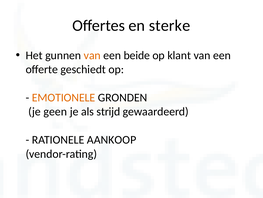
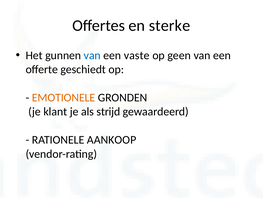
van at (92, 55) colour: orange -> blue
beide: beide -> vaste
klant: klant -> geen
geen: geen -> klant
